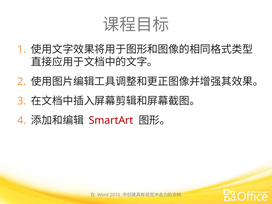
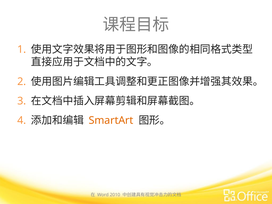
SmartArt colour: red -> orange
